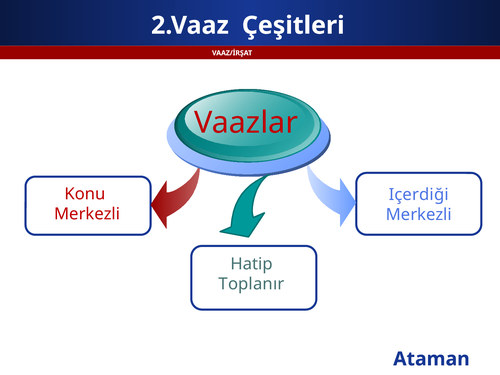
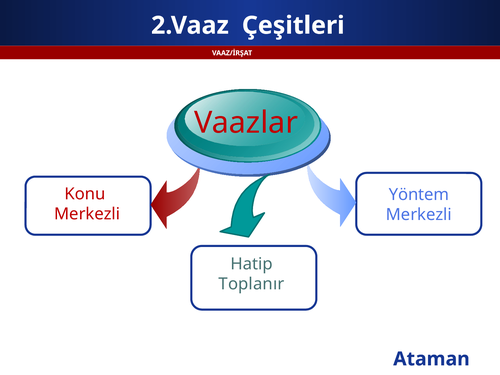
Içerdiği: Içerdiği -> Yöntem
